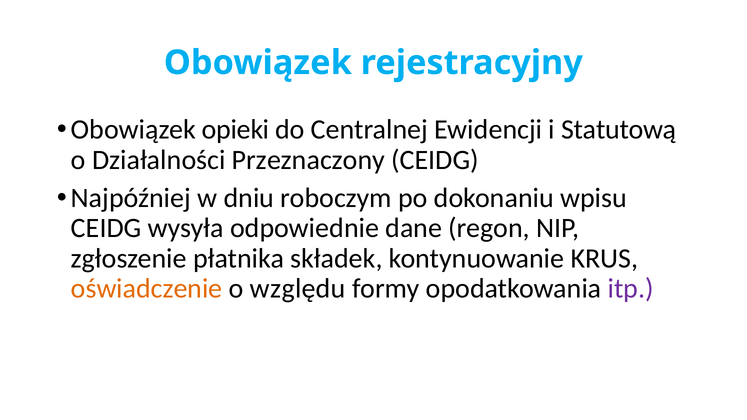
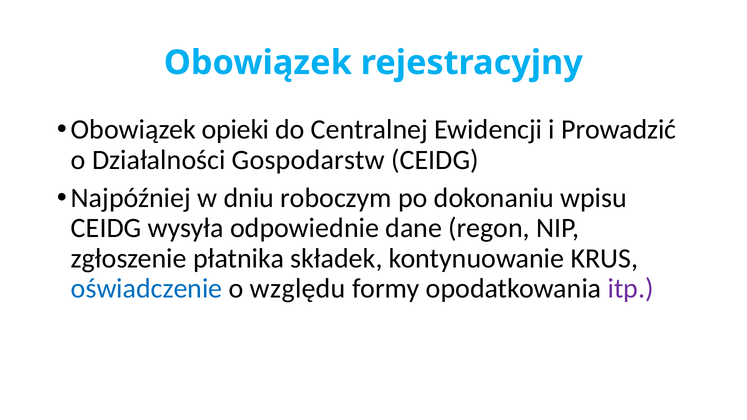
Statutową: Statutową -> Prowadzić
Przeznaczony: Przeznaczony -> Gospodarstw
oświadczenie colour: orange -> blue
